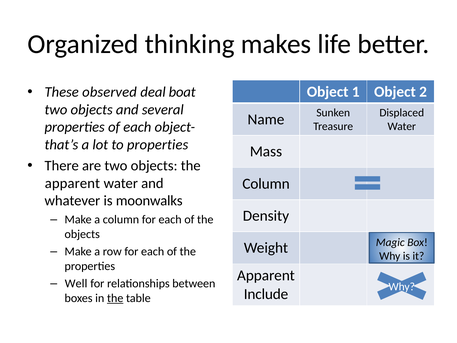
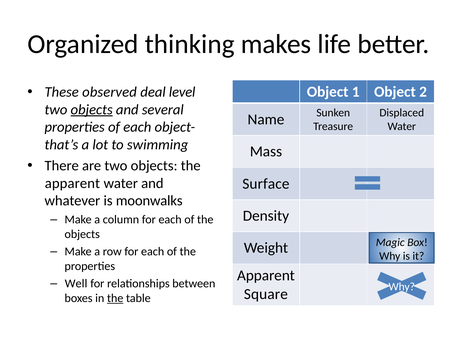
boat: boat -> level
objects at (92, 110) underline: none -> present
to properties: properties -> swimming
Column at (266, 184): Column -> Surface
Include: Include -> Square
